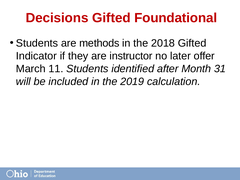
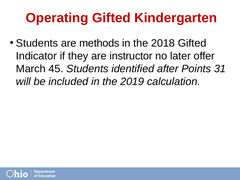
Decisions: Decisions -> Operating
Foundational: Foundational -> Kindergarten
11: 11 -> 45
Month: Month -> Points
